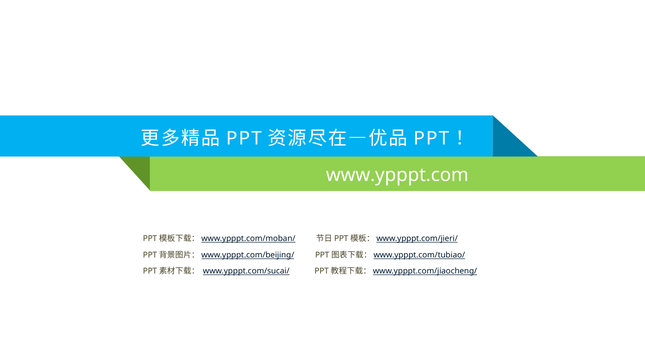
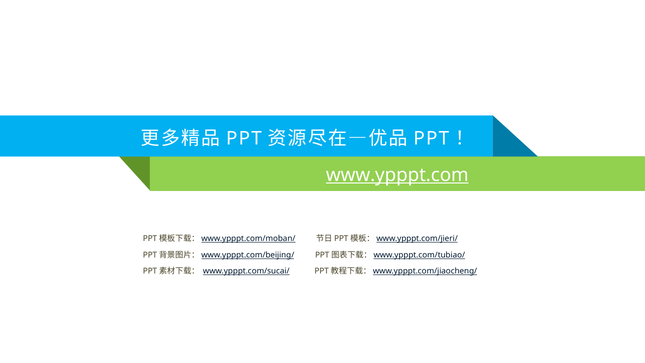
www.ypppt.com underline: none -> present
